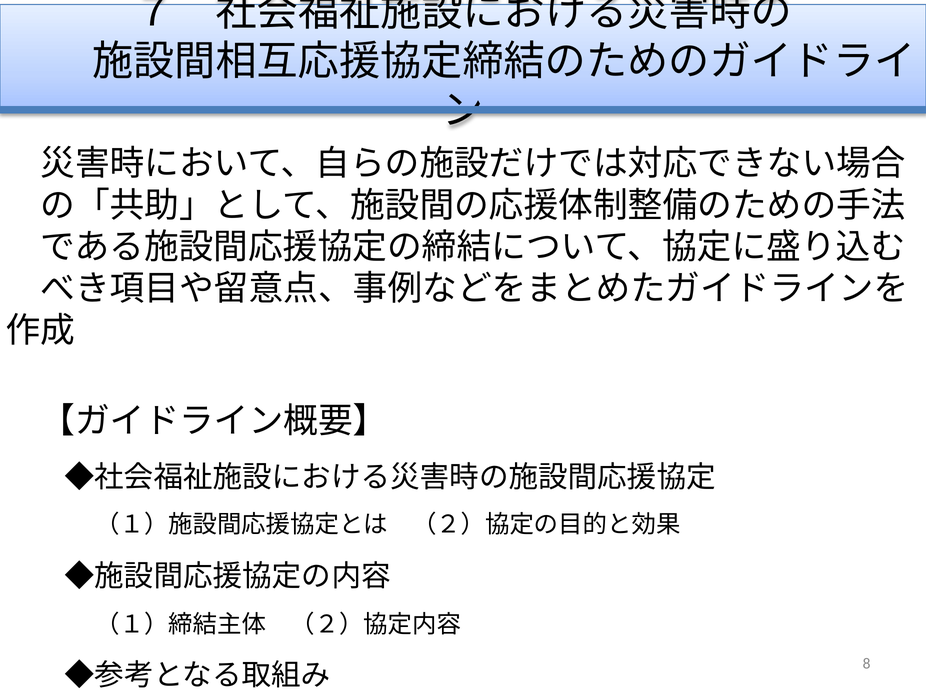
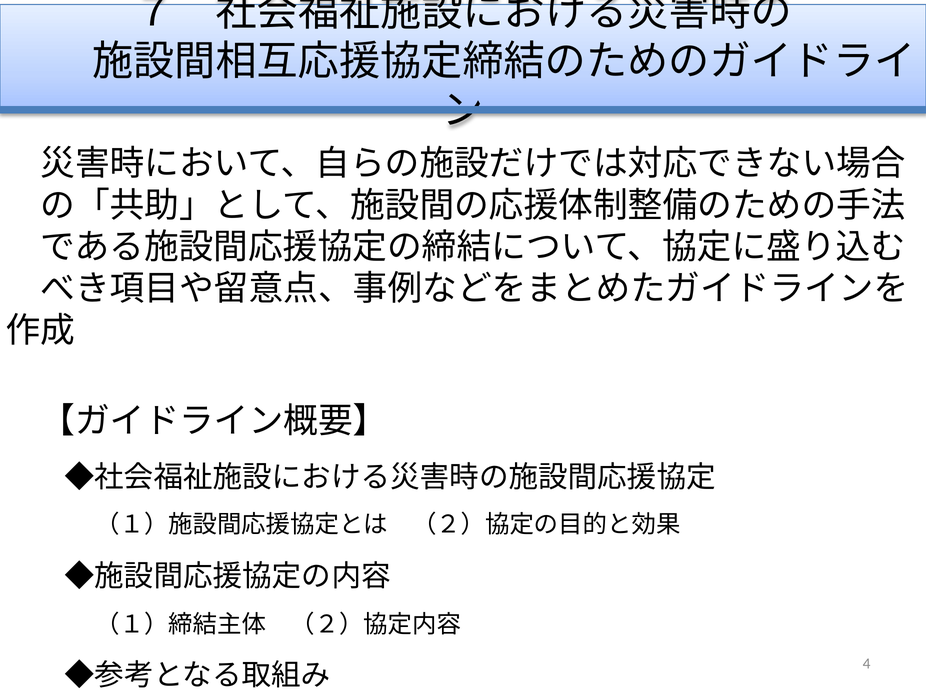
8: 8 -> 4
